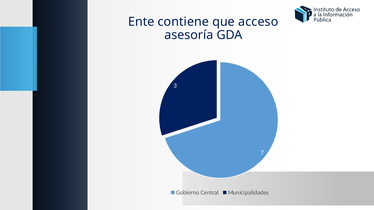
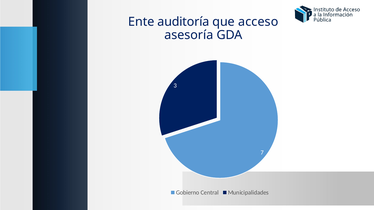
contiene: contiene -> auditoría
